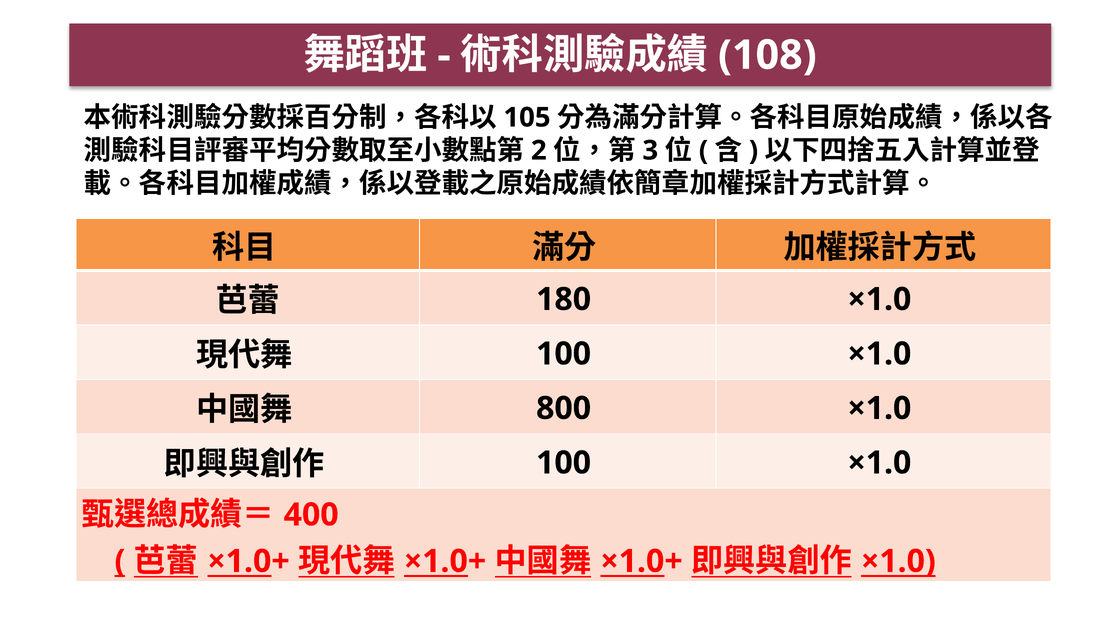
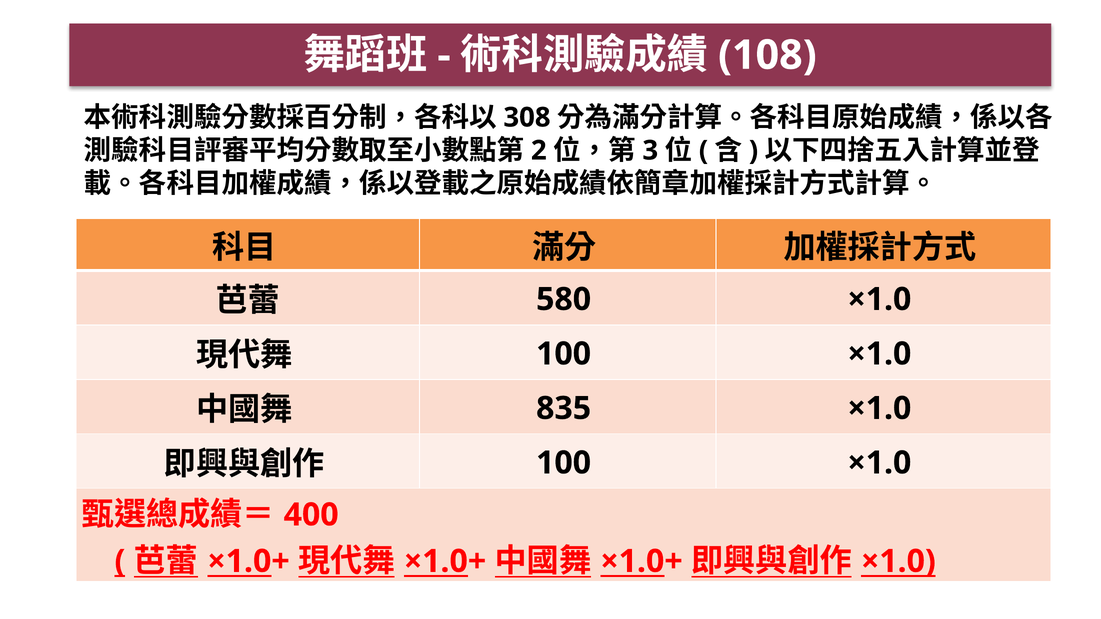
105: 105 -> 308
180: 180 -> 580
800: 800 -> 835
